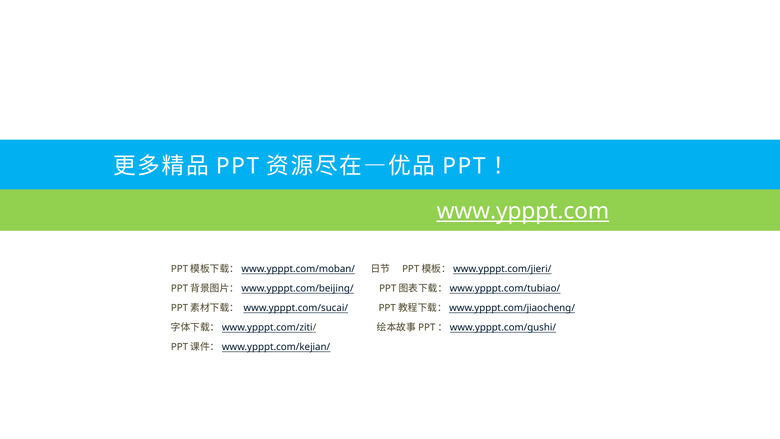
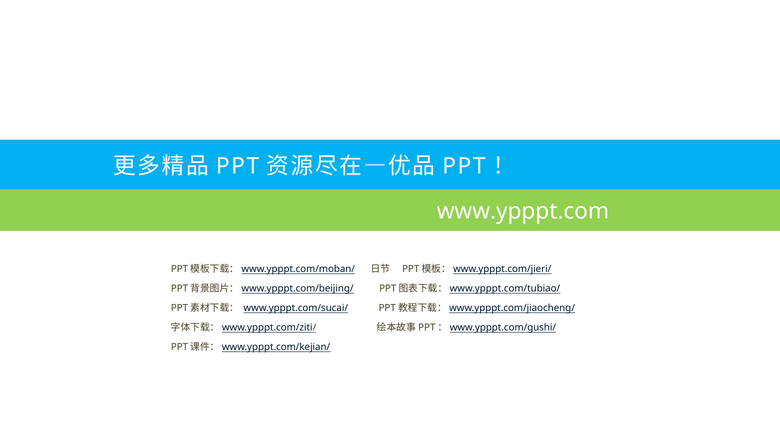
www.ypppt.com underline: present -> none
